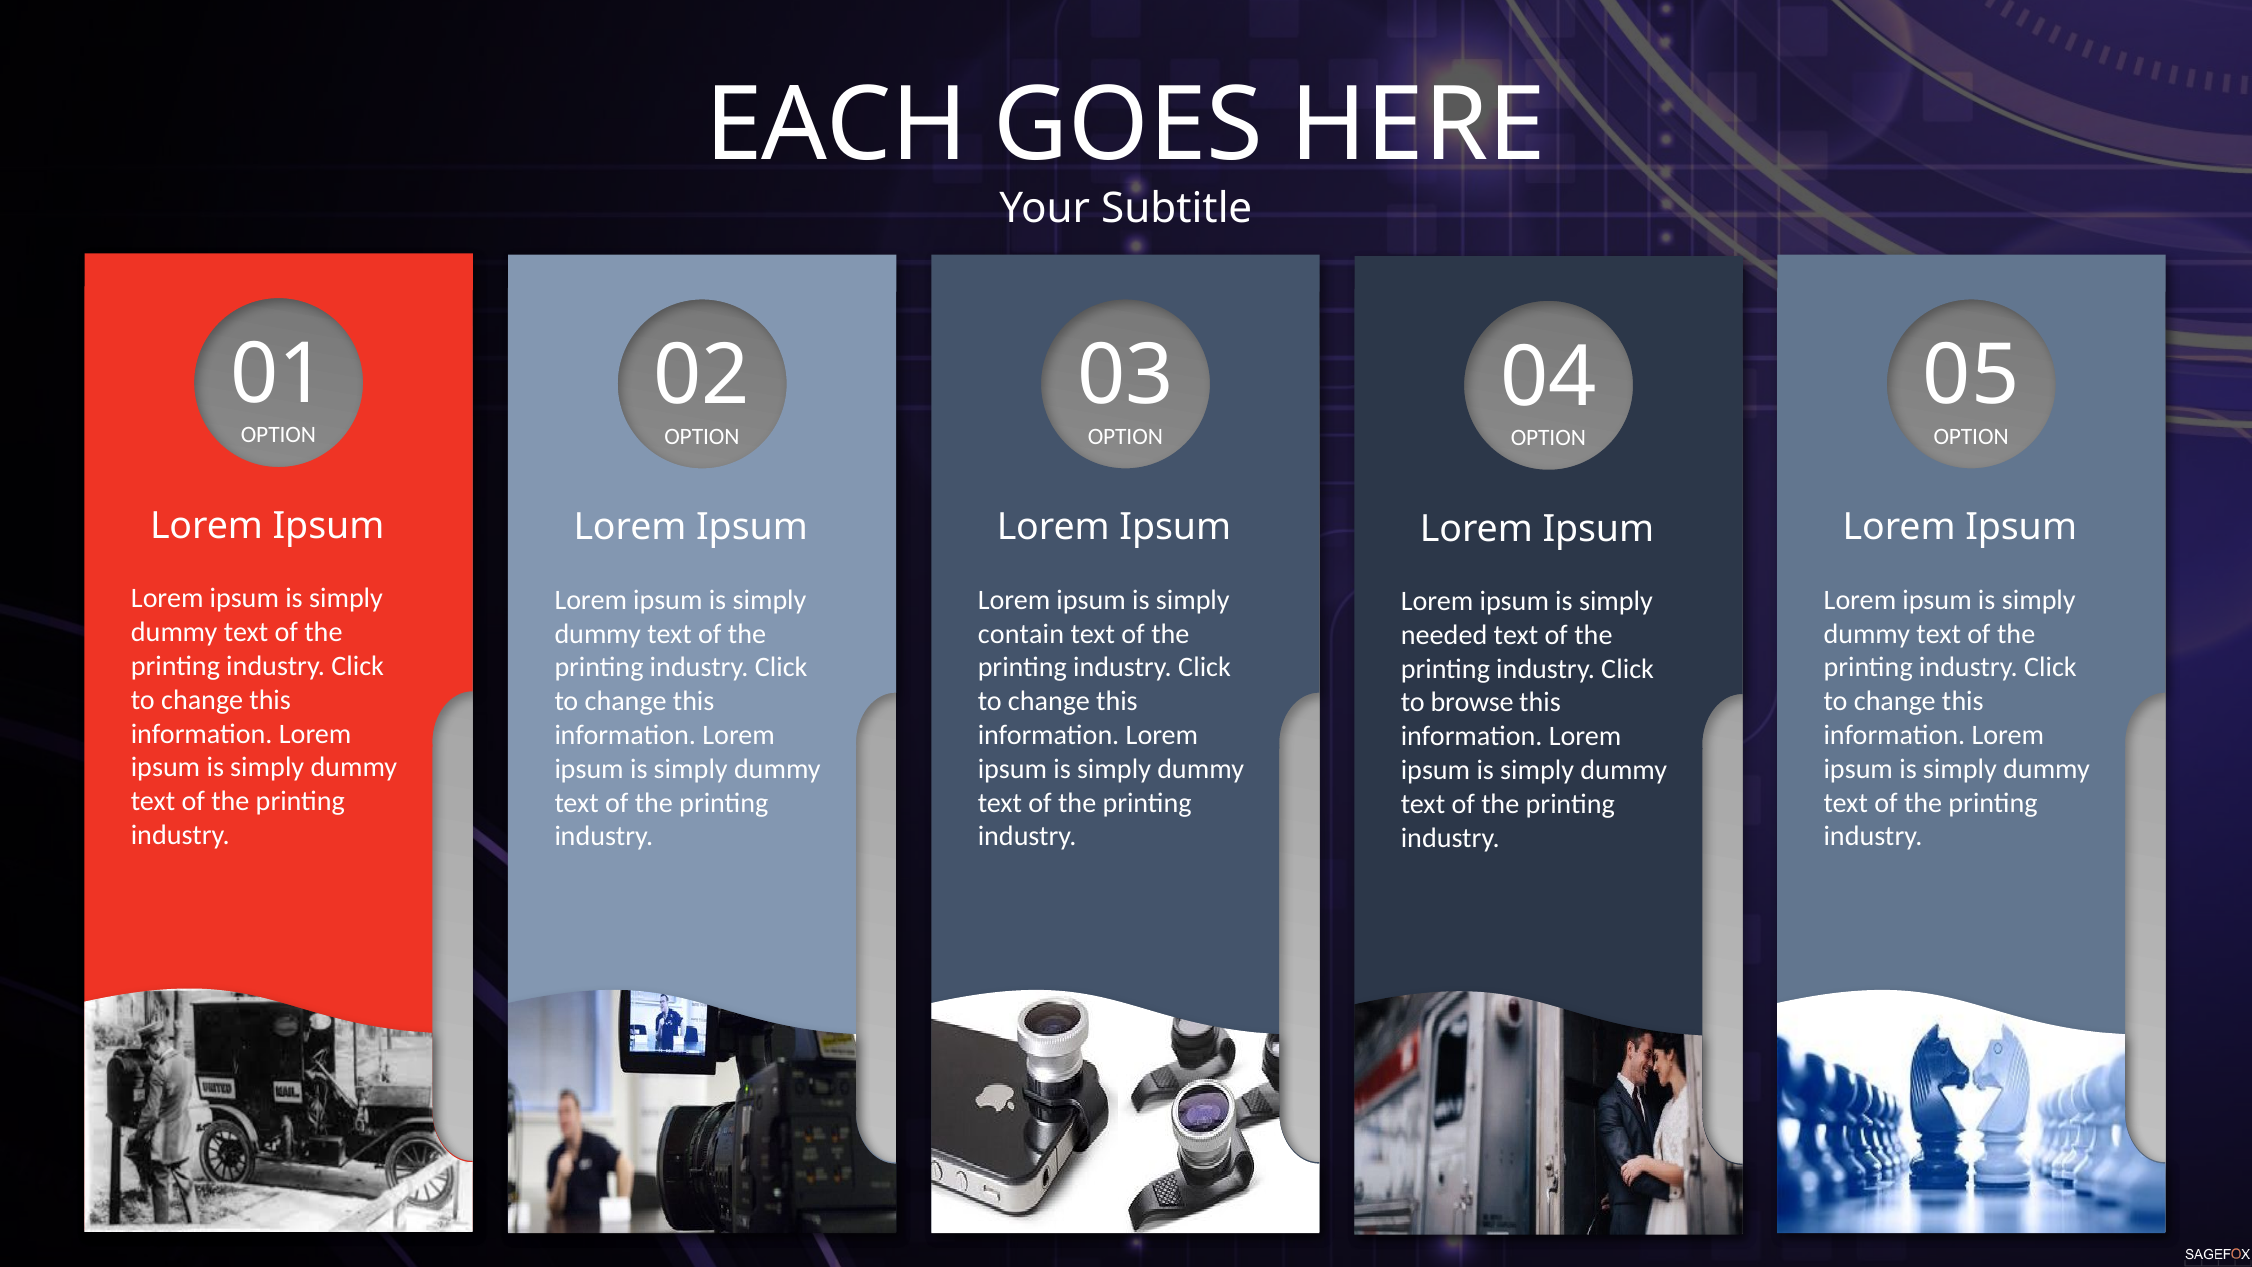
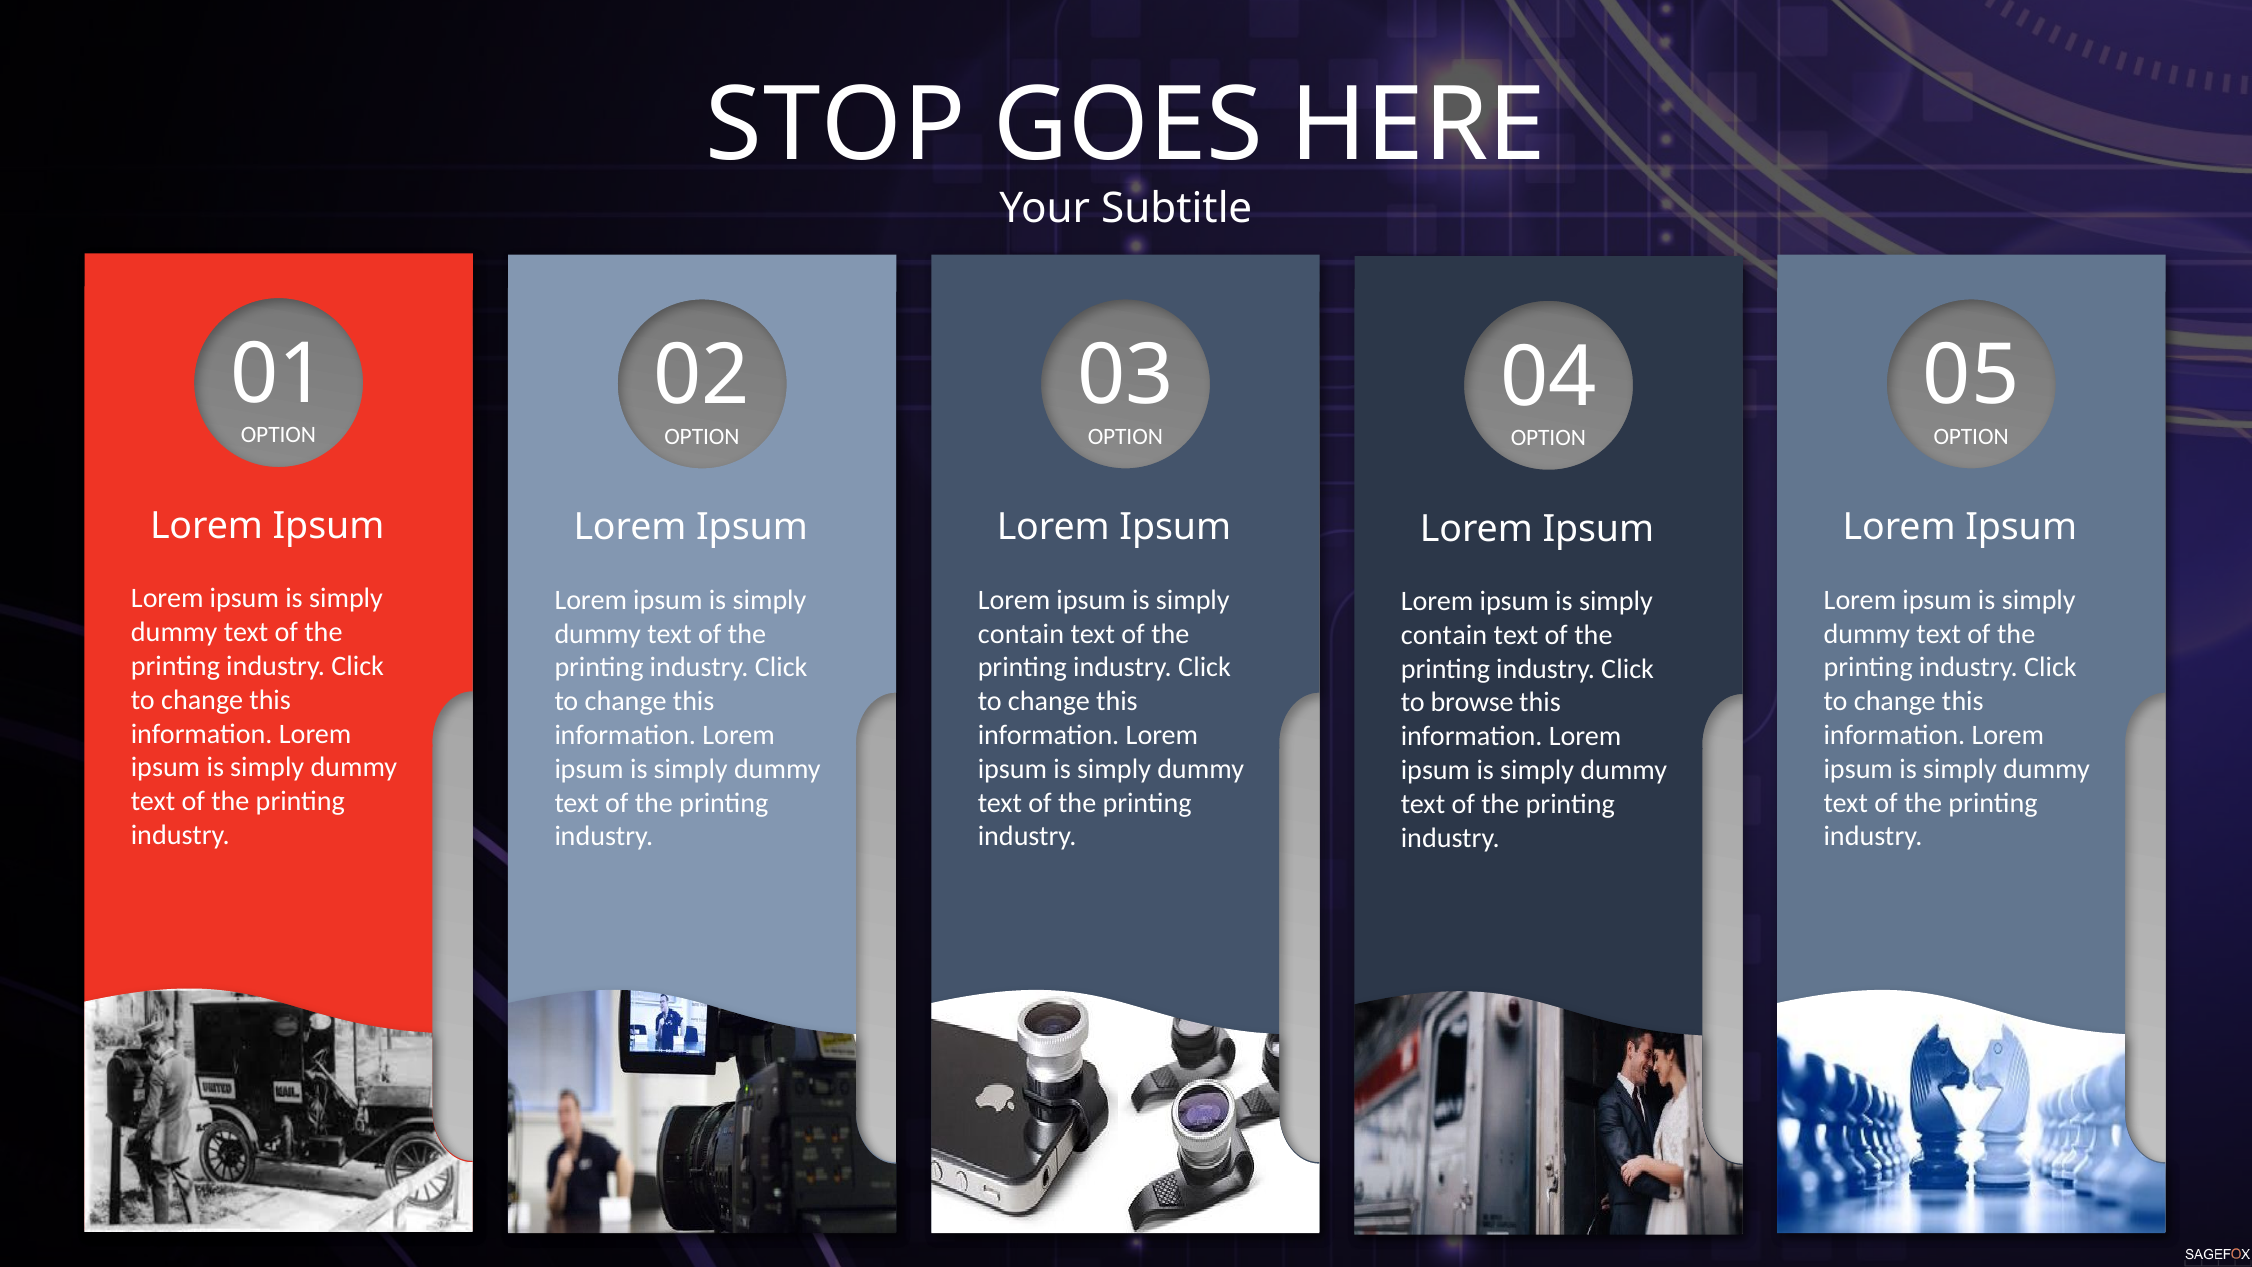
EACH: EACH -> STOP
needed at (1444, 635): needed -> contain
